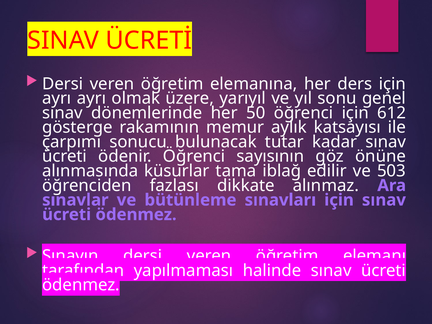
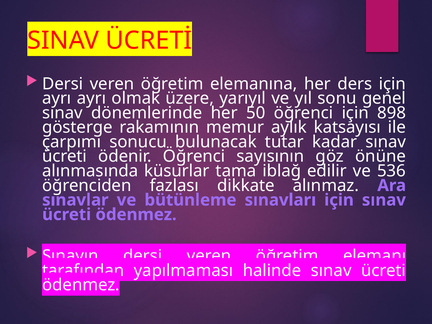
612: 612 -> 898
503: 503 -> 536
